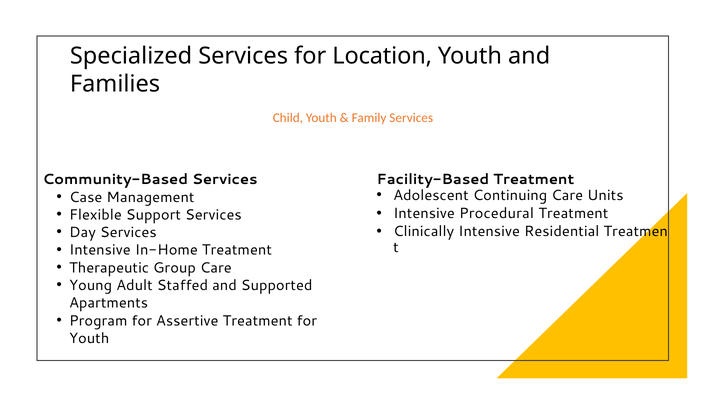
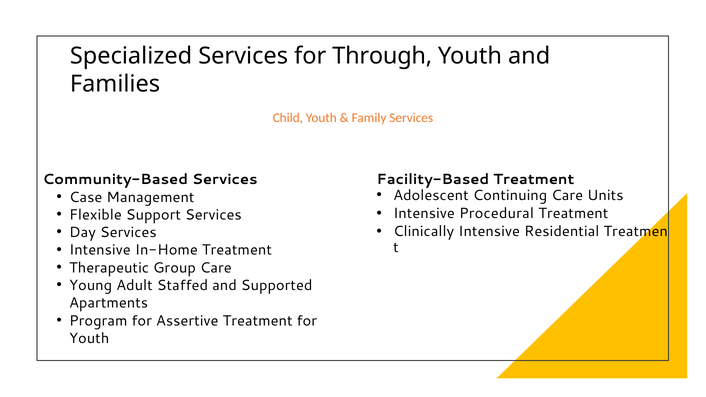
Location: Location -> Through
